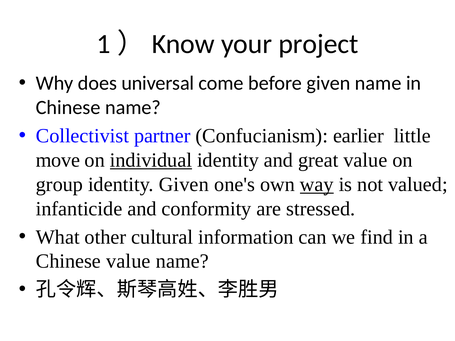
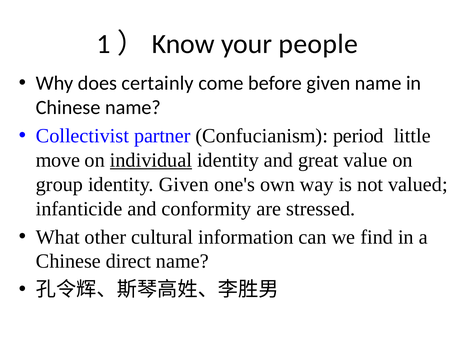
project: project -> people
universal: universal -> certainly
earlier: earlier -> period
way underline: present -> none
Chinese value: value -> direct
